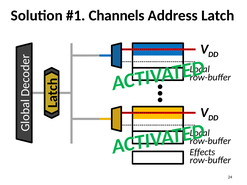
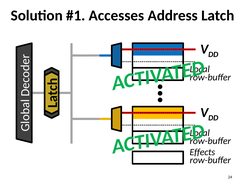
Channels: Channels -> Accesses
